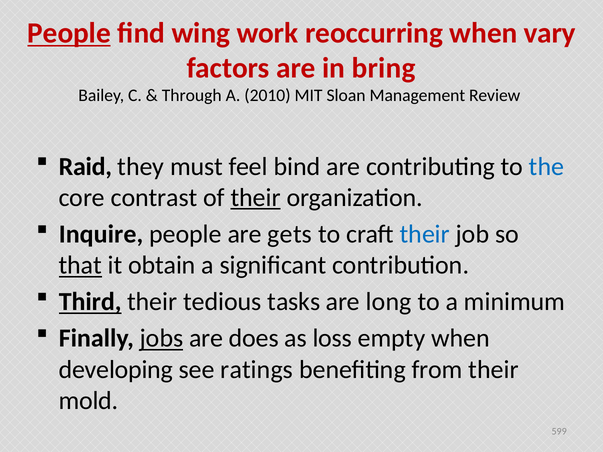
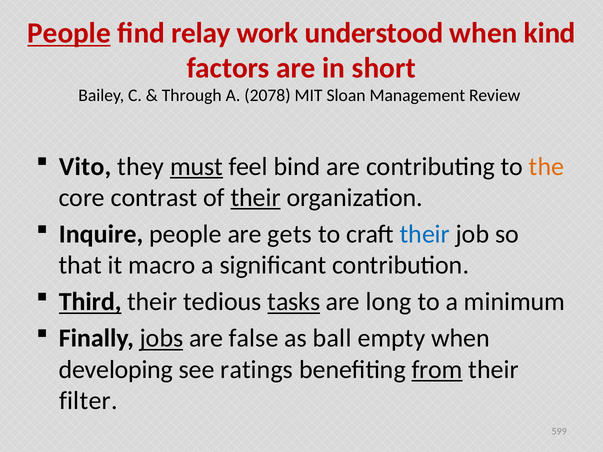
wing: wing -> relay
reoccurring: reoccurring -> understood
vary: vary -> kind
bring: bring -> short
2010: 2010 -> 2078
Raid: Raid -> Vito
must underline: none -> present
the colour: blue -> orange
that underline: present -> none
obtain: obtain -> macro
tasks underline: none -> present
does: does -> false
loss: loss -> ball
from underline: none -> present
mold: mold -> filter
